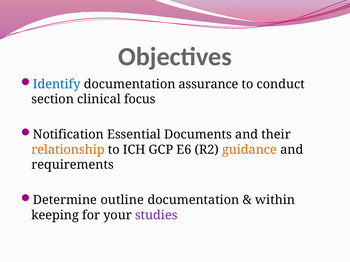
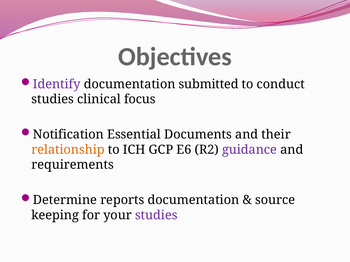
Identify colour: blue -> purple
assurance: assurance -> submitted
section at (53, 99): section -> studies
guidance colour: orange -> purple
outline: outline -> reports
within: within -> source
